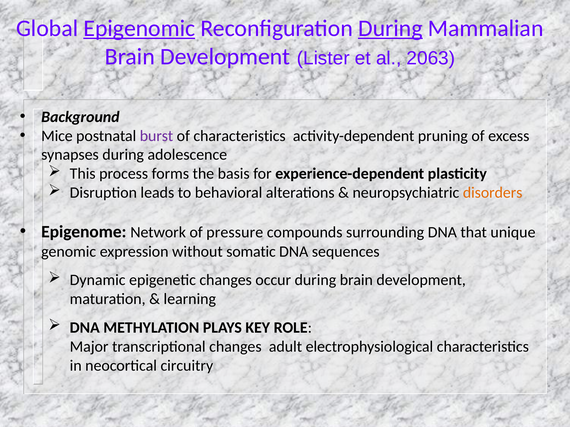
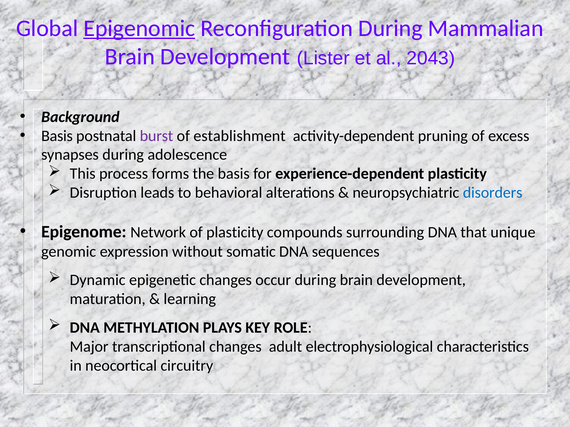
During at (390, 28) underline: present -> none
2063: 2063 -> 2043
Mice at (57, 136): Mice -> Basis
of characteristics: characteristics -> establishment
disorders colour: orange -> blue
of pressure: pressure -> plasticity
